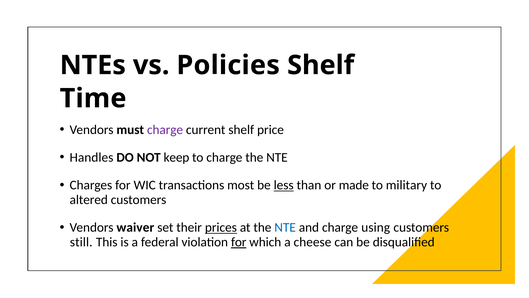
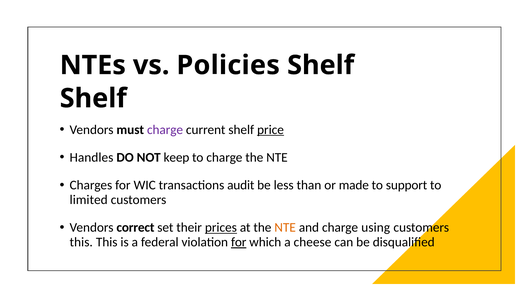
Time at (93, 98): Time -> Shelf
price underline: none -> present
most: most -> audit
less underline: present -> none
military: military -> support
altered: altered -> limited
waiver: waiver -> correct
NTE at (285, 227) colour: blue -> orange
still at (81, 242): still -> this
